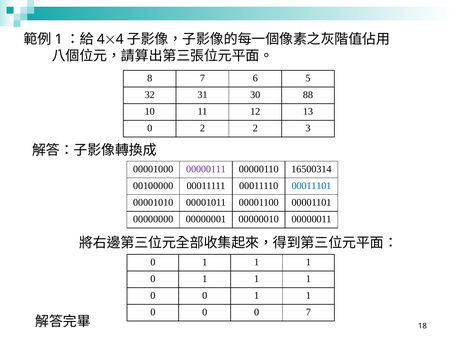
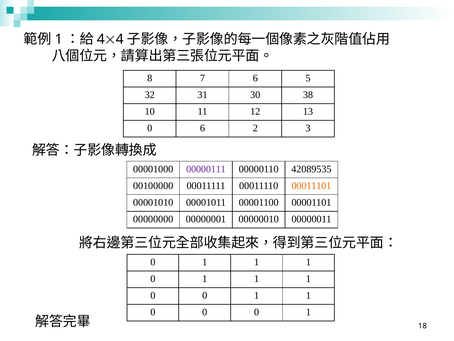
88: 88 -> 38
0 2: 2 -> 6
16500314: 16500314 -> 42089535
00011101 colour: blue -> orange
0 0 0 7: 7 -> 1
